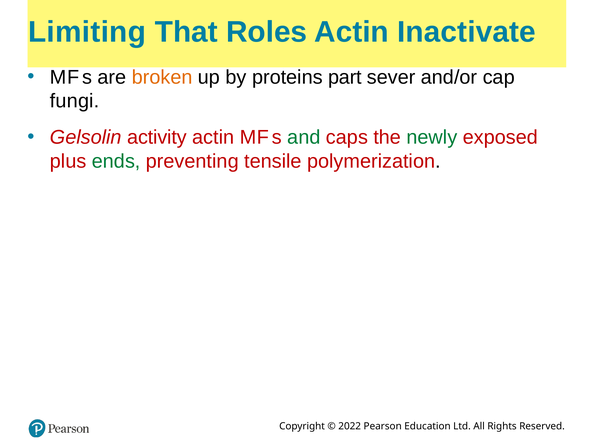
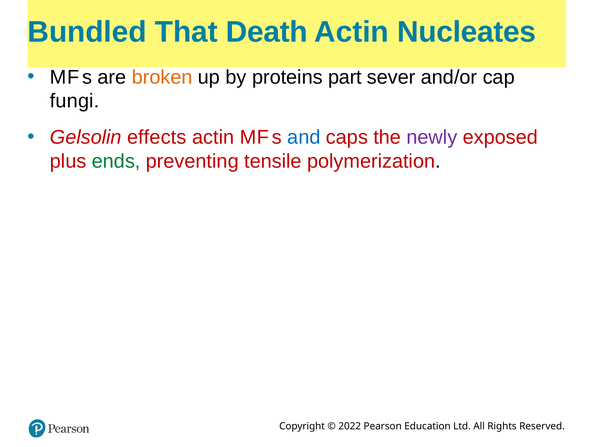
Limiting: Limiting -> Bundled
Roles: Roles -> Death
Inactivate: Inactivate -> Nucleates
activity: activity -> effects
and colour: green -> blue
newly colour: green -> purple
